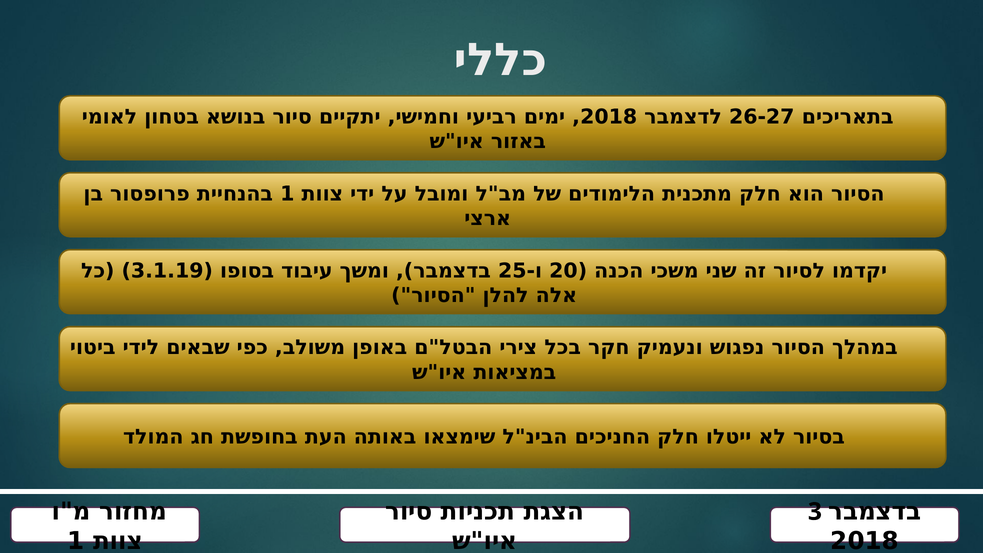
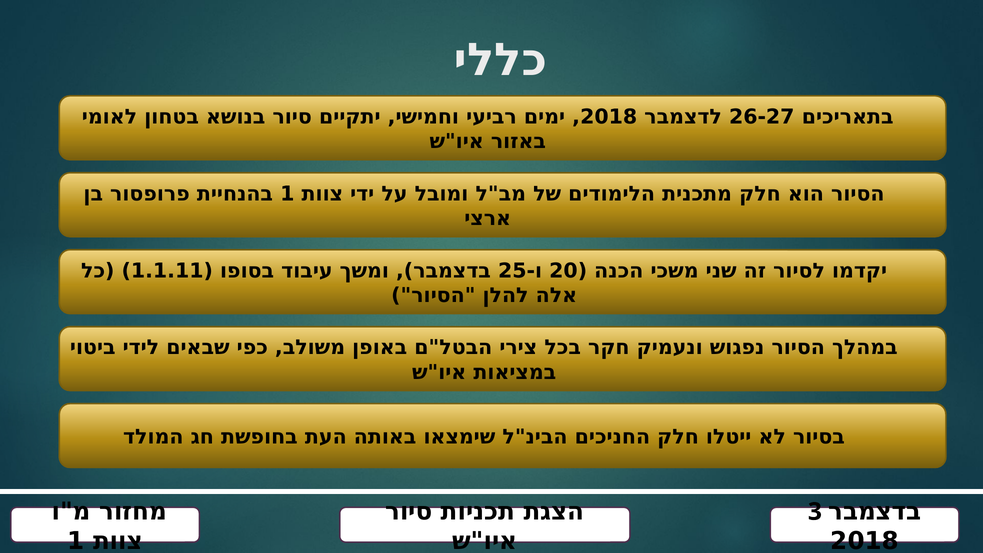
3.1.19: 3.1.19 -> 1.1.11
